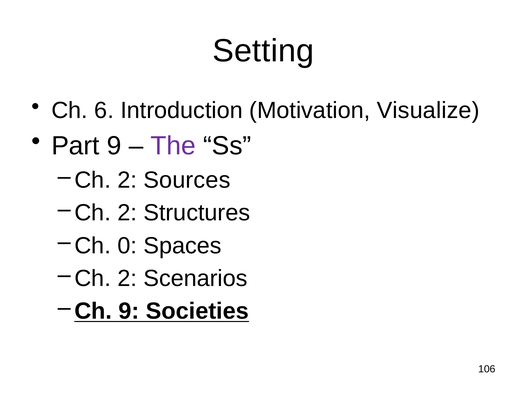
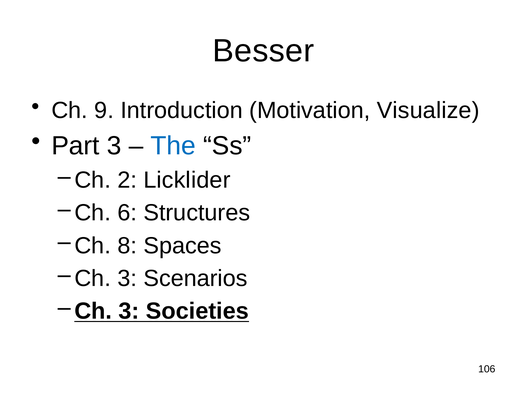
Setting: Setting -> Besser
6: 6 -> 9
Part 9: 9 -> 3
The colour: purple -> blue
Sources: Sources -> Licklider
2 at (127, 213): 2 -> 6
0: 0 -> 8
2 at (127, 279): 2 -> 3
9 at (129, 311): 9 -> 3
